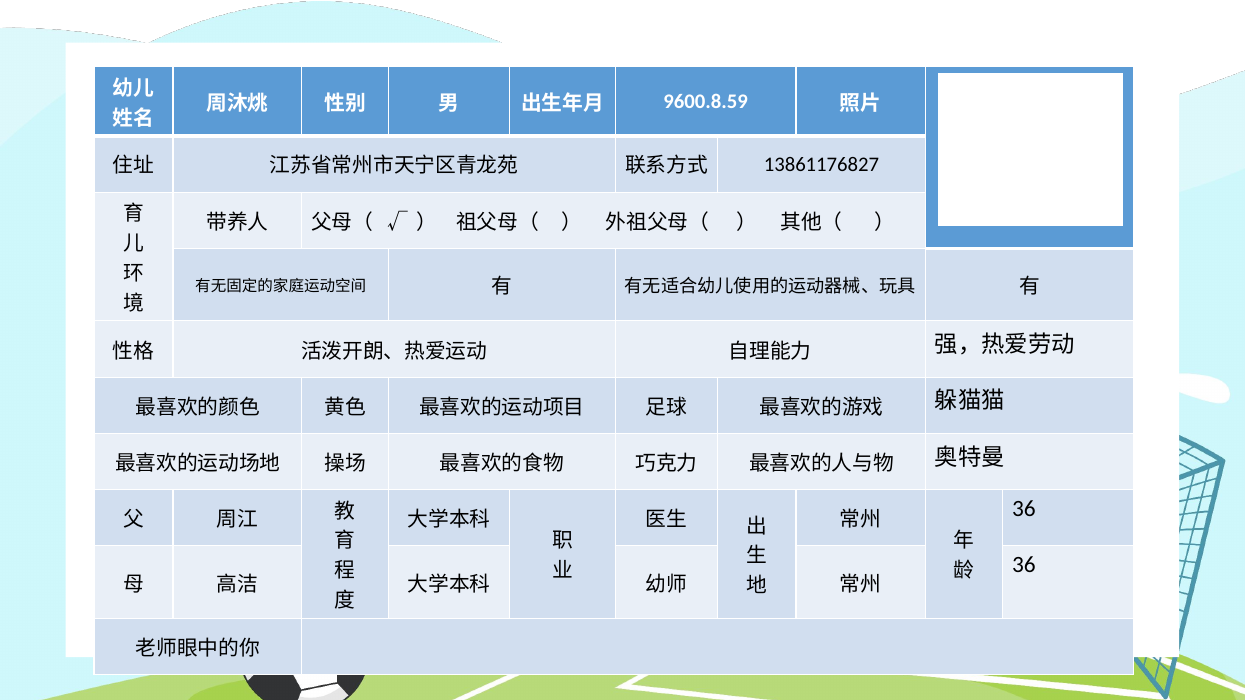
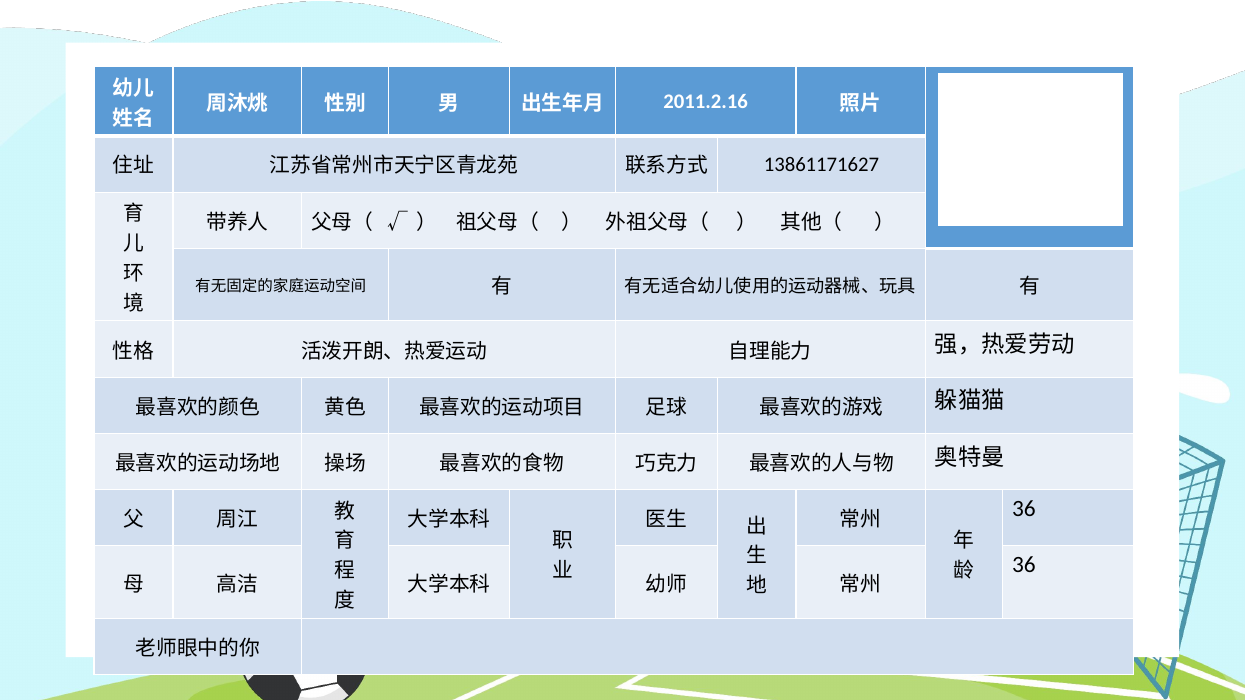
9600.8.59: 9600.8.59 -> 2011.2.16
13861176827: 13861176827 -> 13861171627
